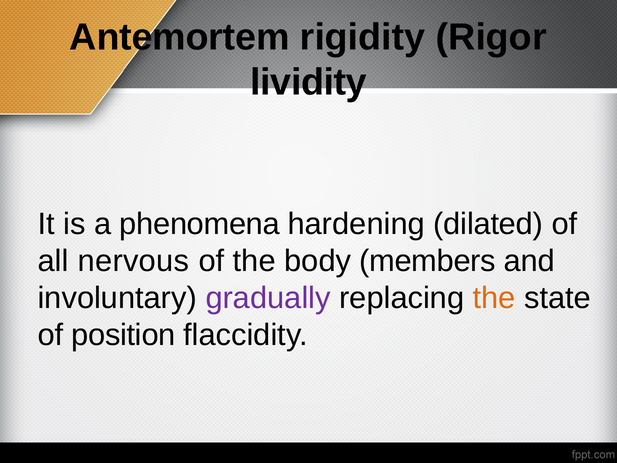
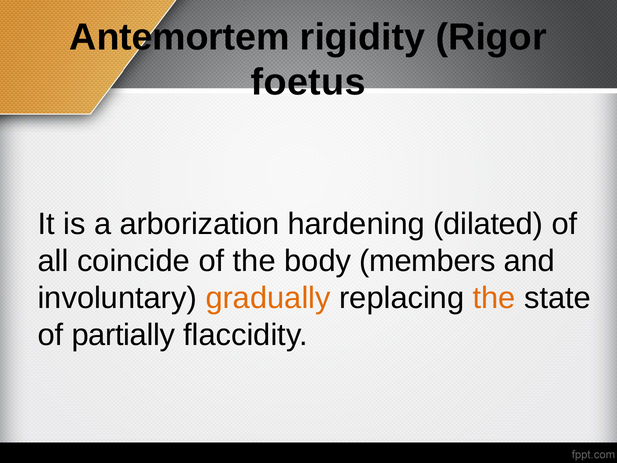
lividity: lividity -> foetus
phenomena: phenomena -> arborization
nervous: nervous -> coincide
gradually colour: purple -> orange
position: position -> partially
